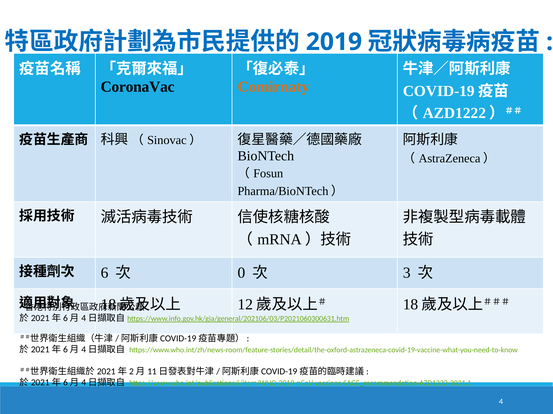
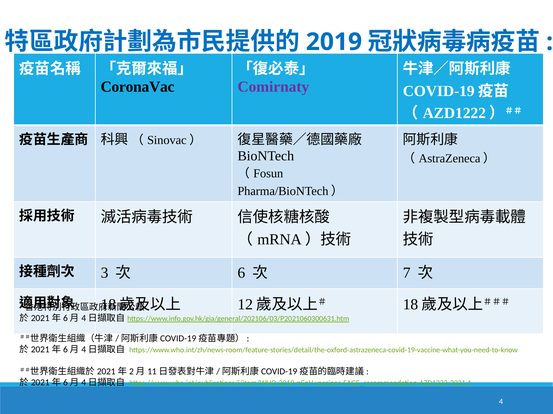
Comirnaty colour: orange -> purple
6: 6 -> 3
0: 0 -> 6
3: 3 -> 7
